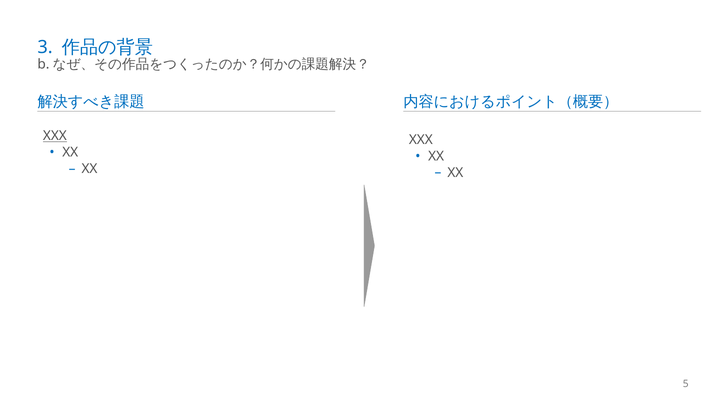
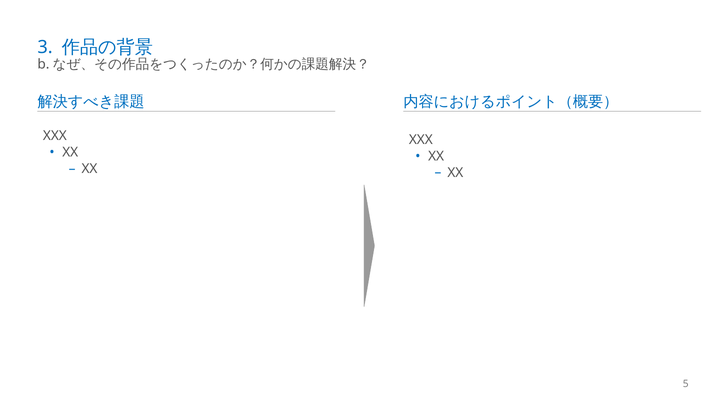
XXX at (55, 136) underline: present -> none
